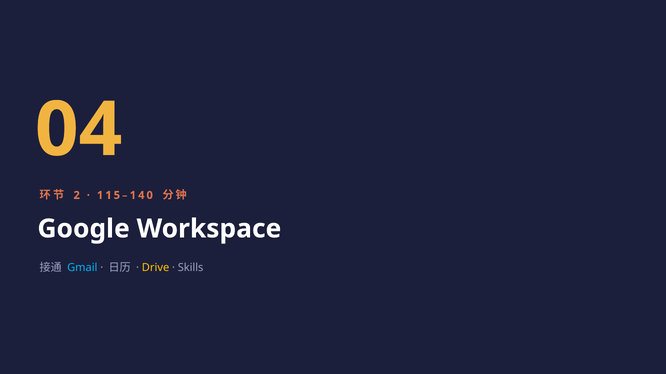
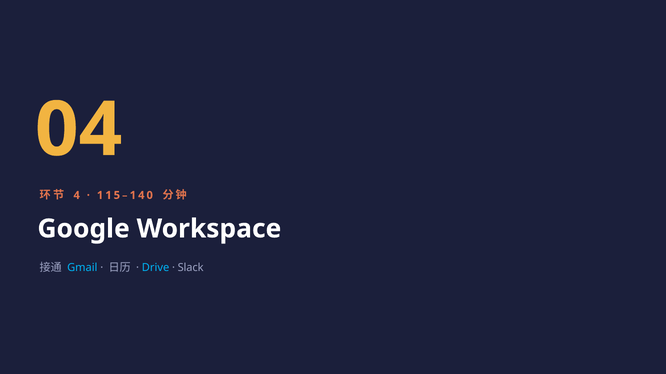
2: 2 -> 4
Drive colour: yellow -> light blue
Skills: Skills -> Slack
